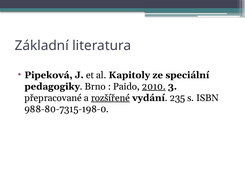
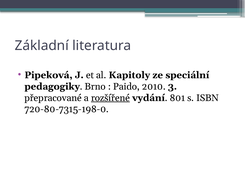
2010 underline: present -> none
235: 235 -> 801
988-80-7315-198-0: 988-80-7315-198-0 -> 720-80-7315-198-0
